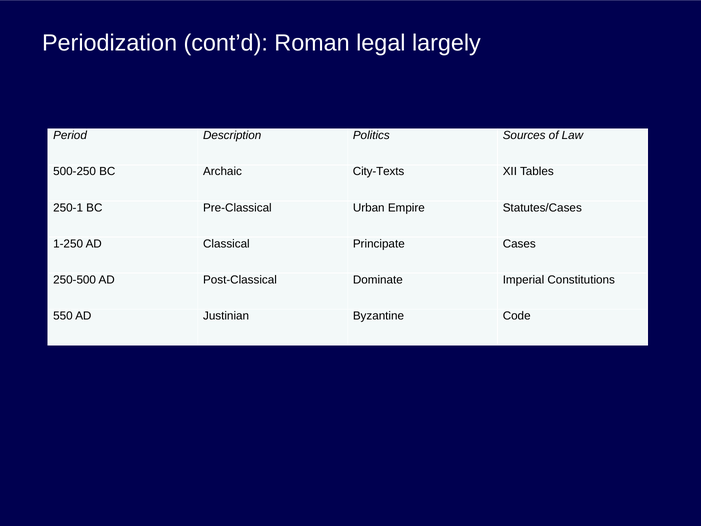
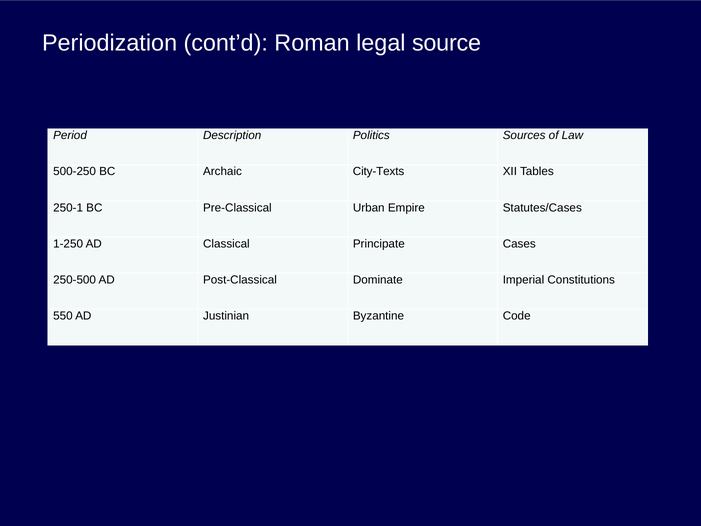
largely: largely -> source
